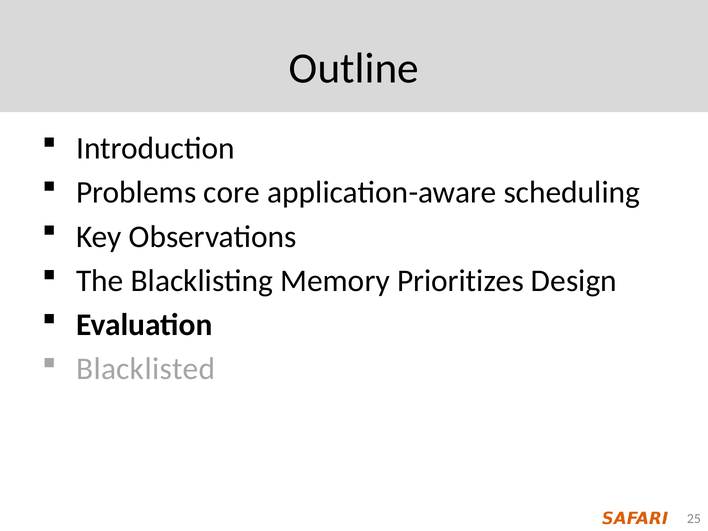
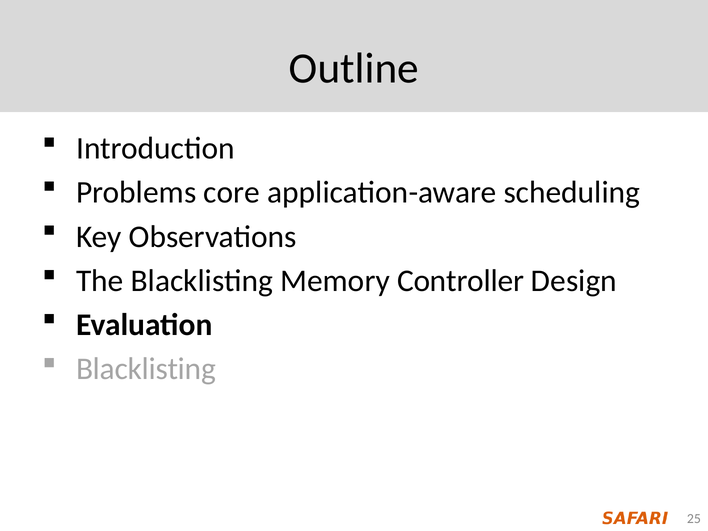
Prioritizes: Prioritizes -> Controller
Blacklisted at (146, 369): Blacklisted -> Blacklisting
